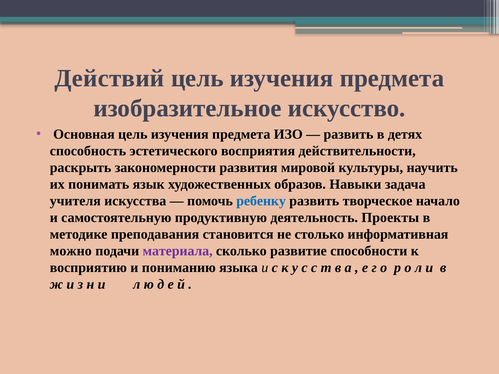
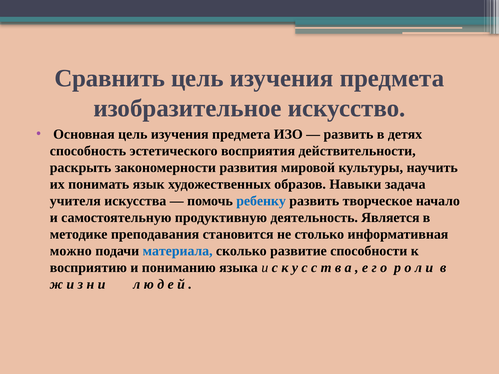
Действий: Действий -> Сравнить
Проекты: Проекты -> Является
материала colour: purple -> blue
